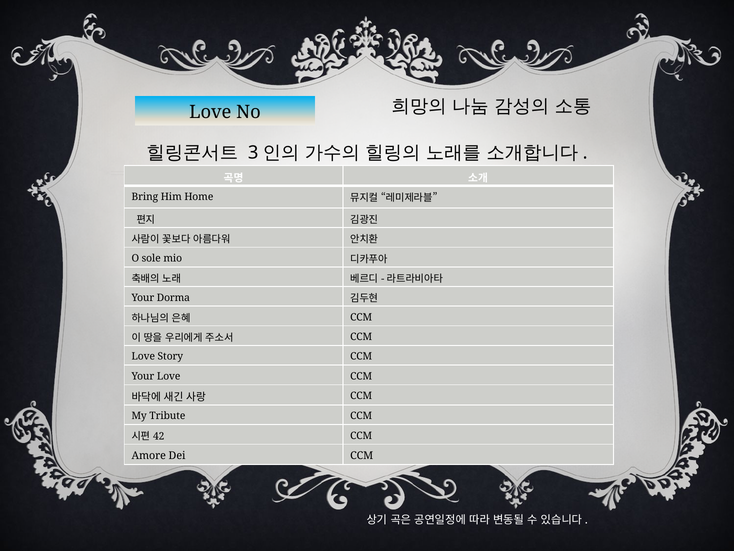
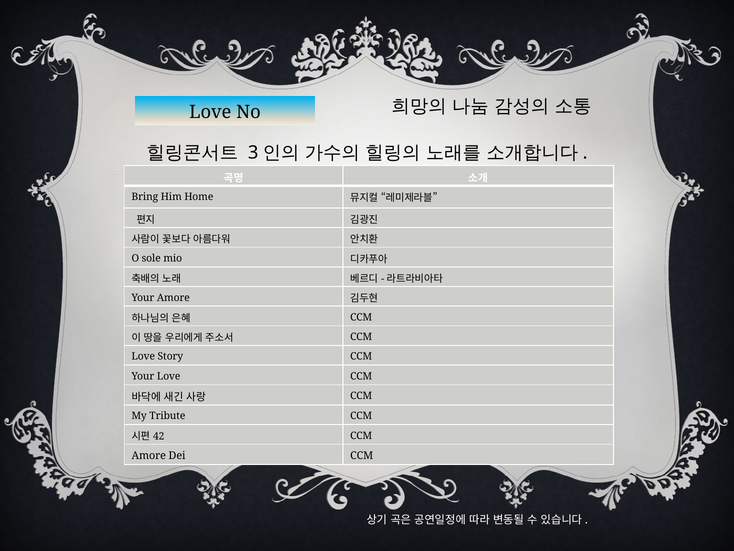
Your Dorma: Dorma -> Amore
